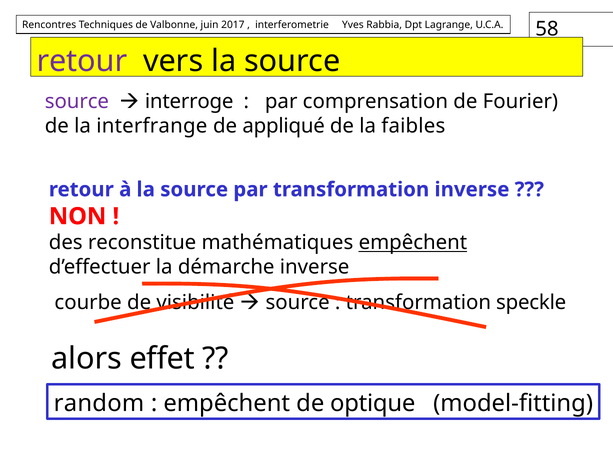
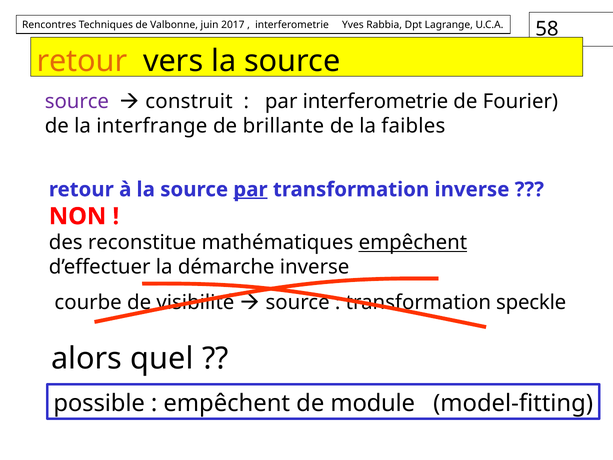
retour at (82, 61) colour: purple -> orange
interroge: interroge -> construit
par comprensation: comprensation -> interferometrie
appliqué: appliqué -> brillante
par at (250, 189) underline: none -> present
effet: effet -> quel
random: random -> possible
optique: optique -> module
